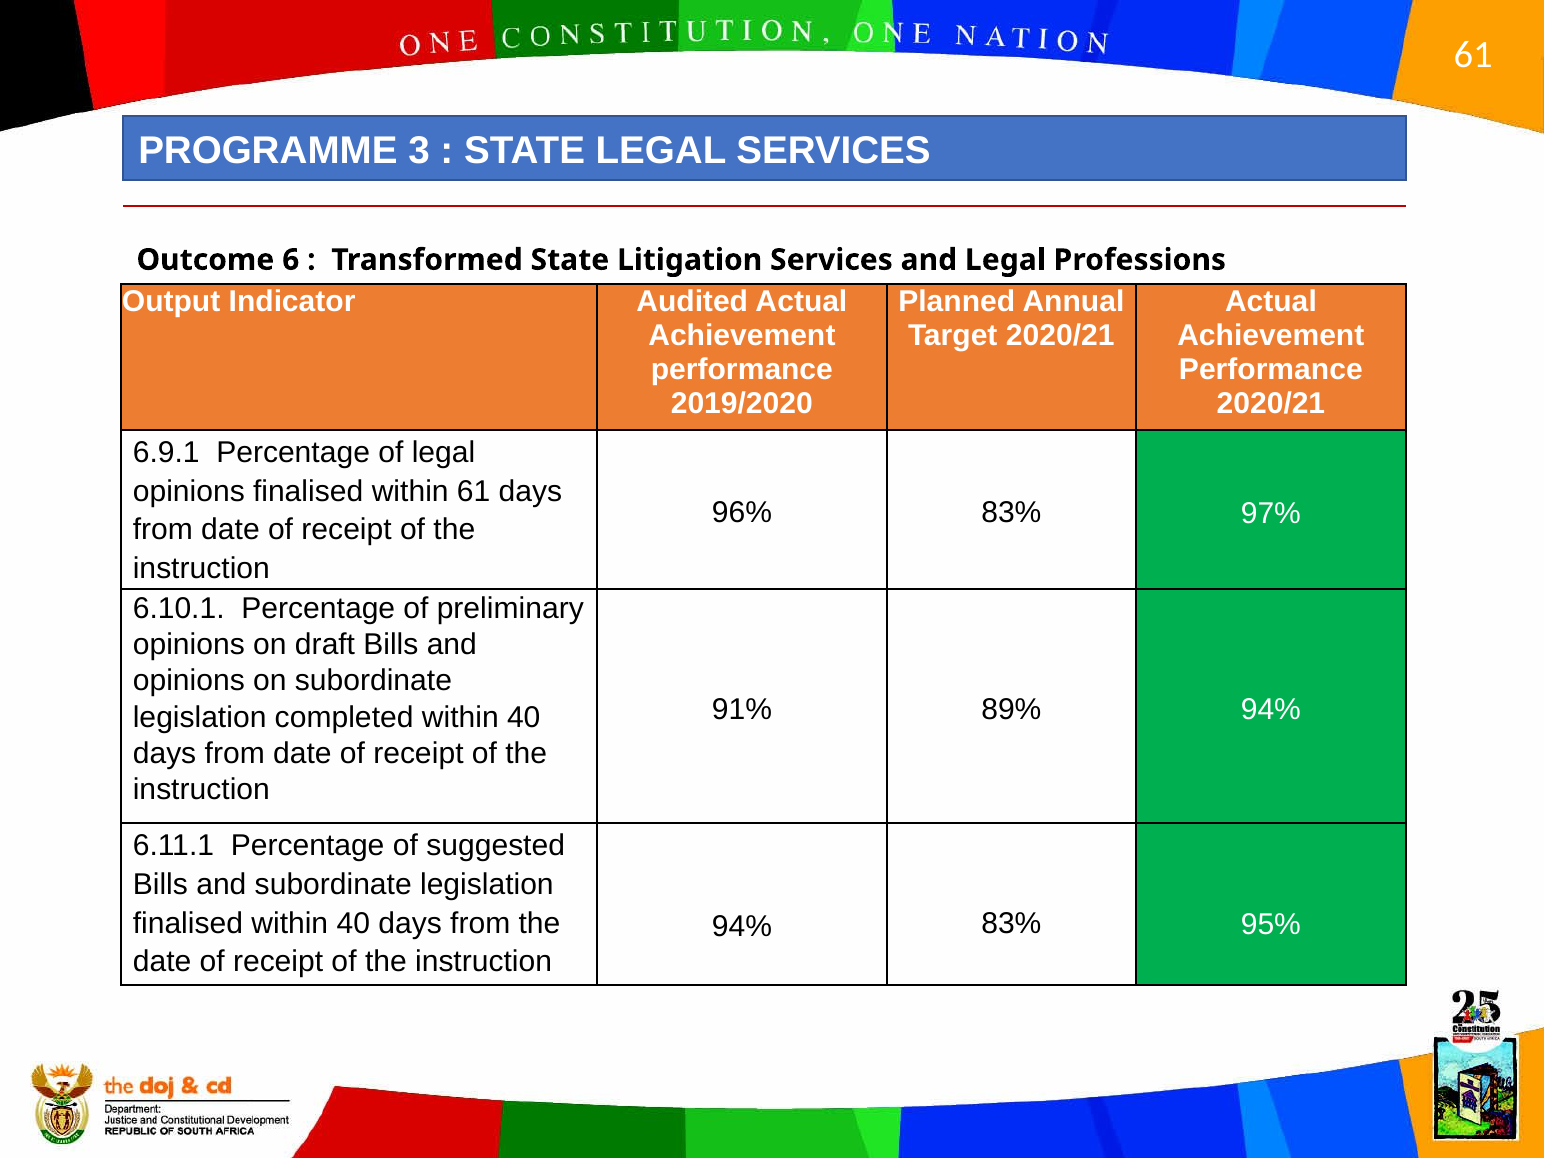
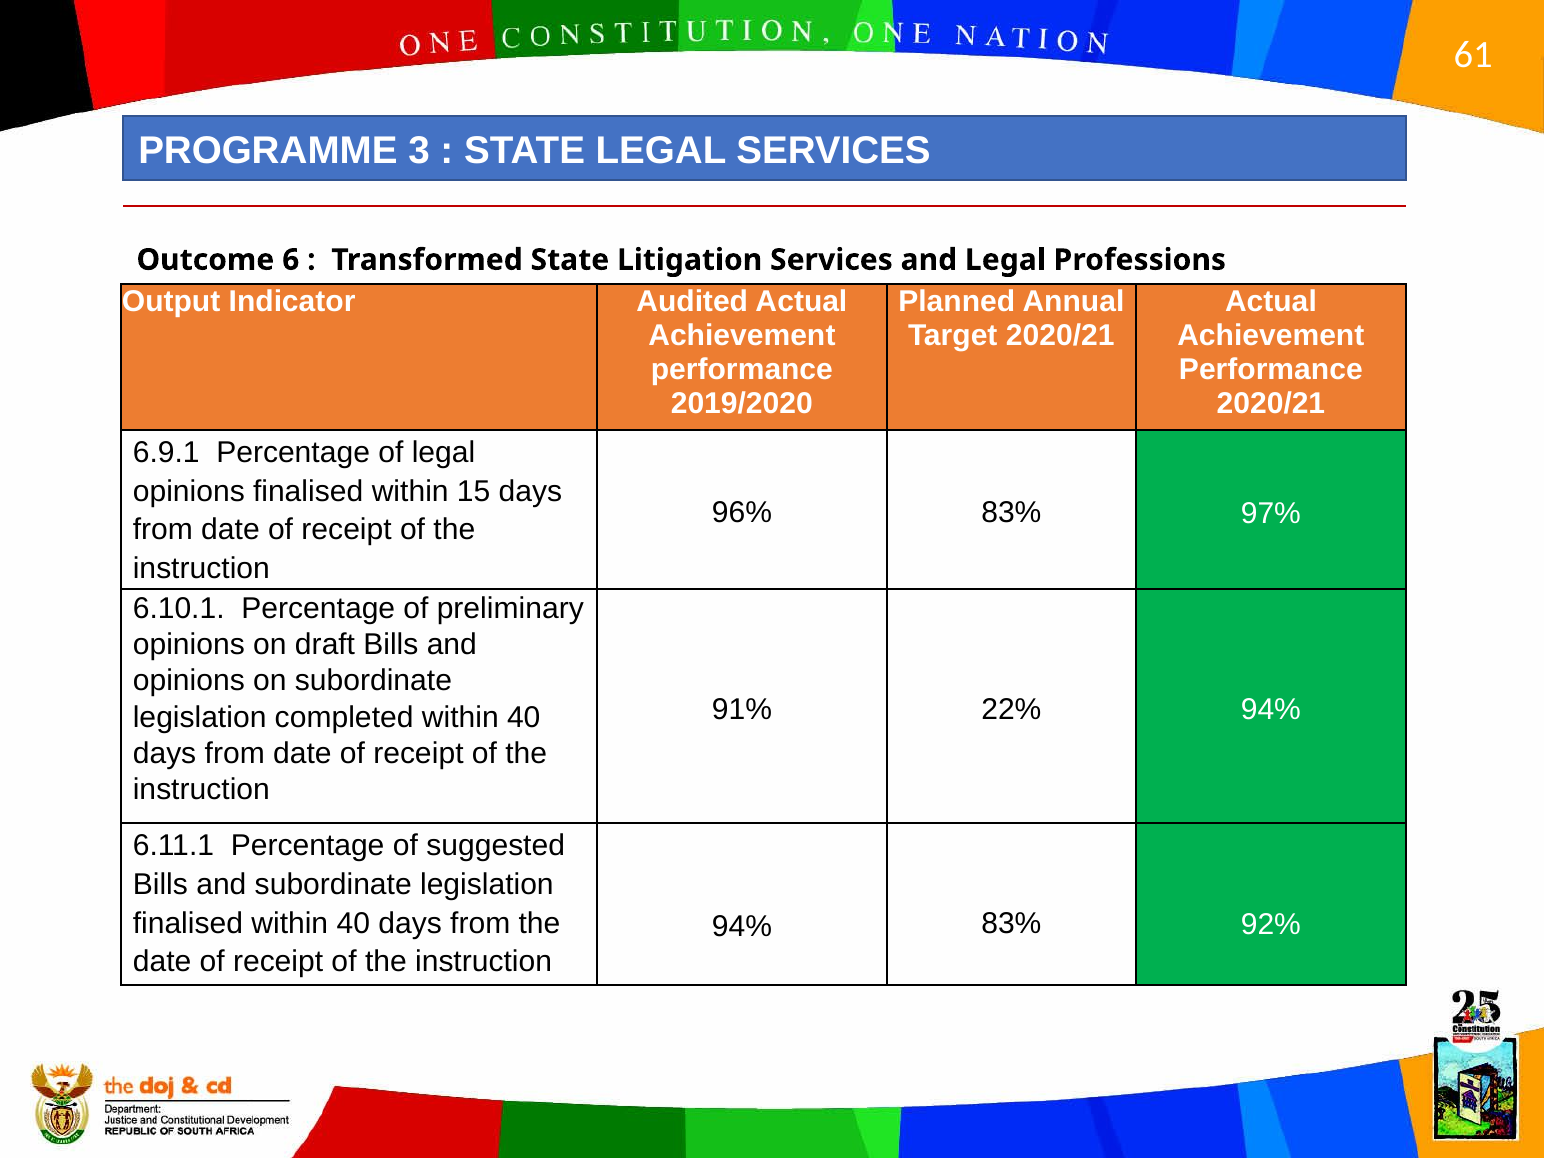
within 61: 61 -> 15
89%: 89% -> 22%
95%: 95% -> 92%
